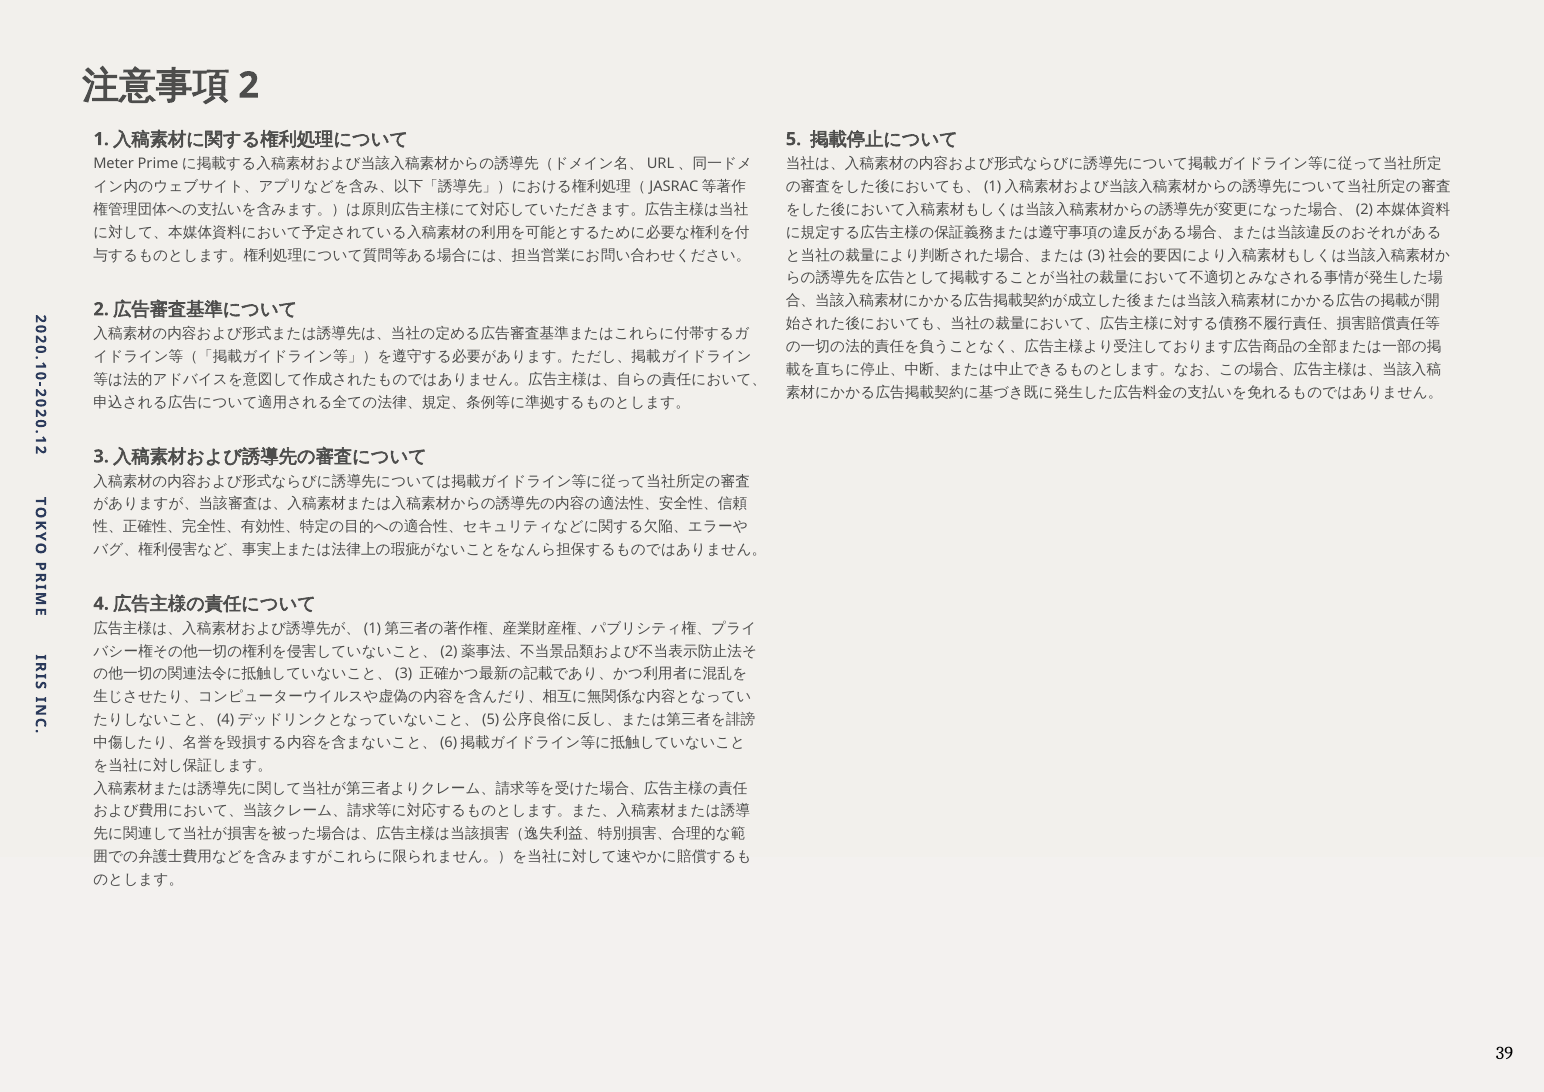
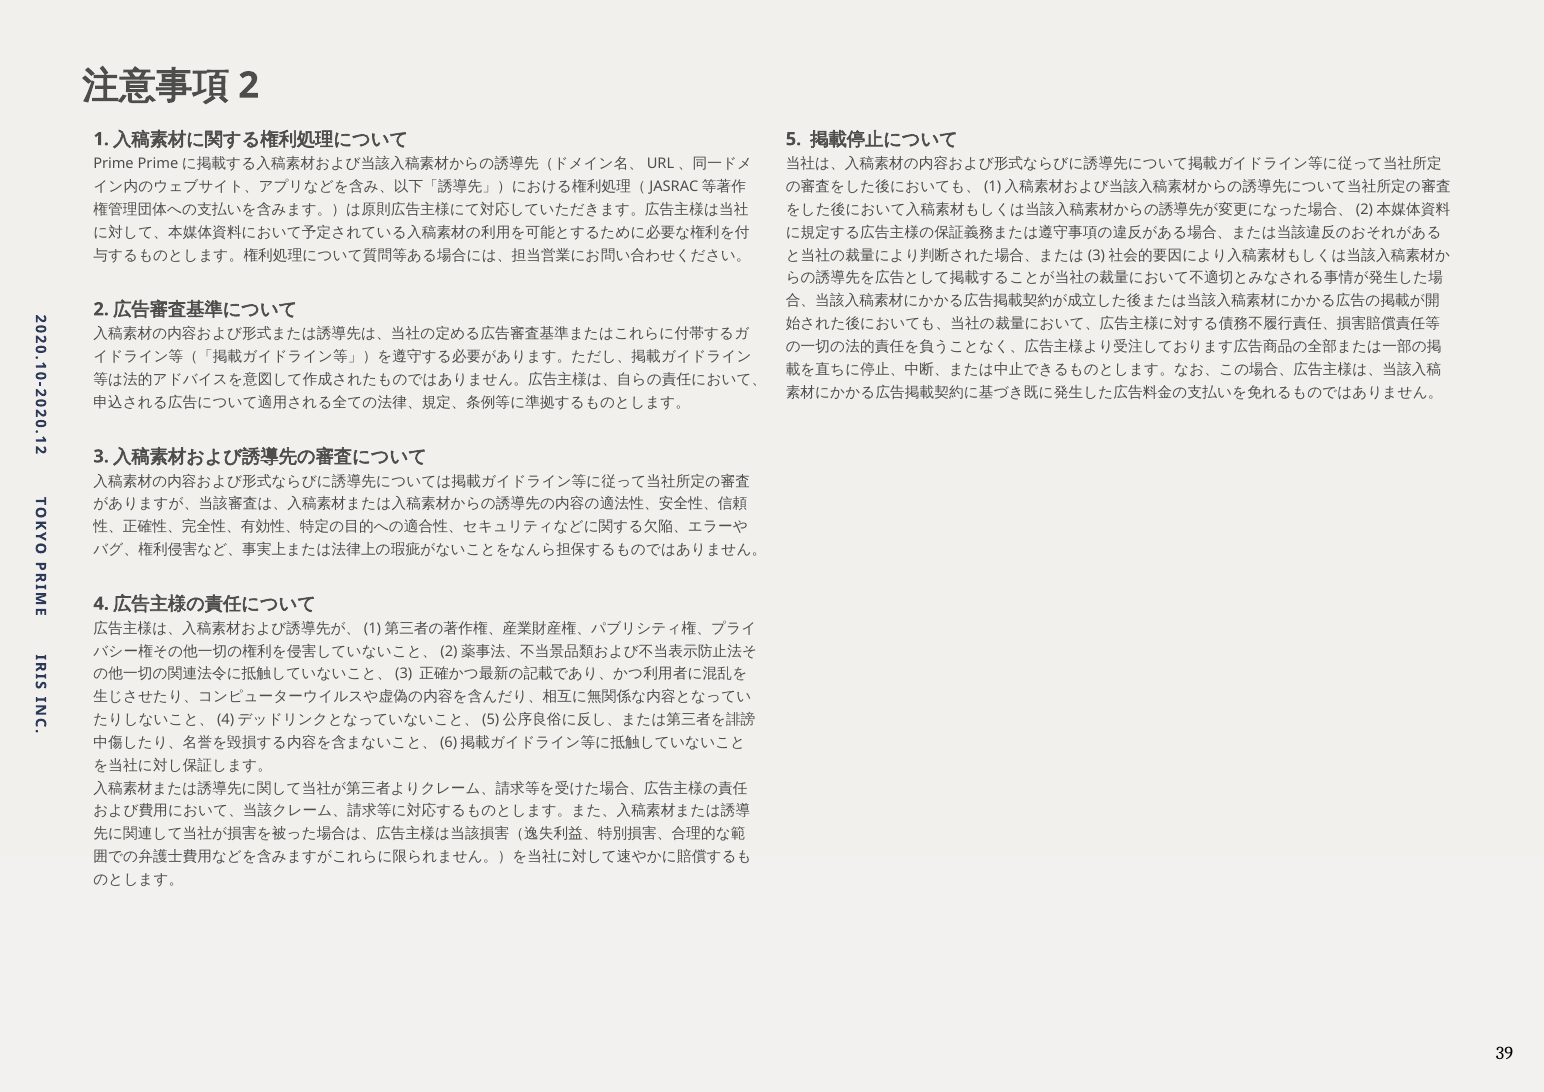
Meter: Meter -> Prime
